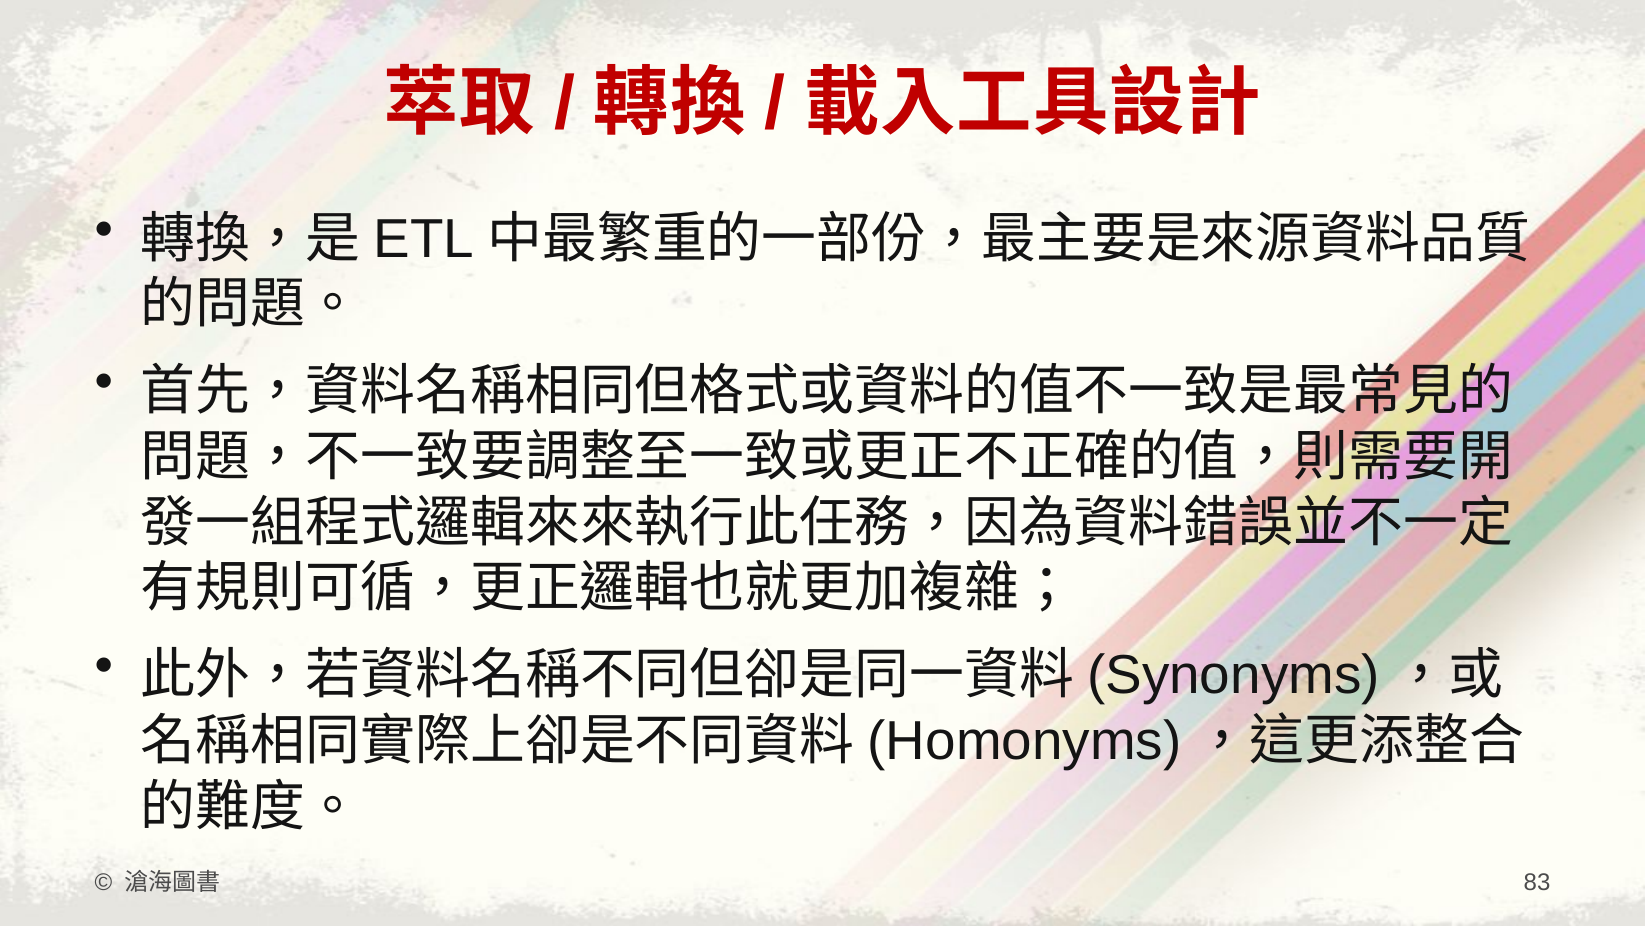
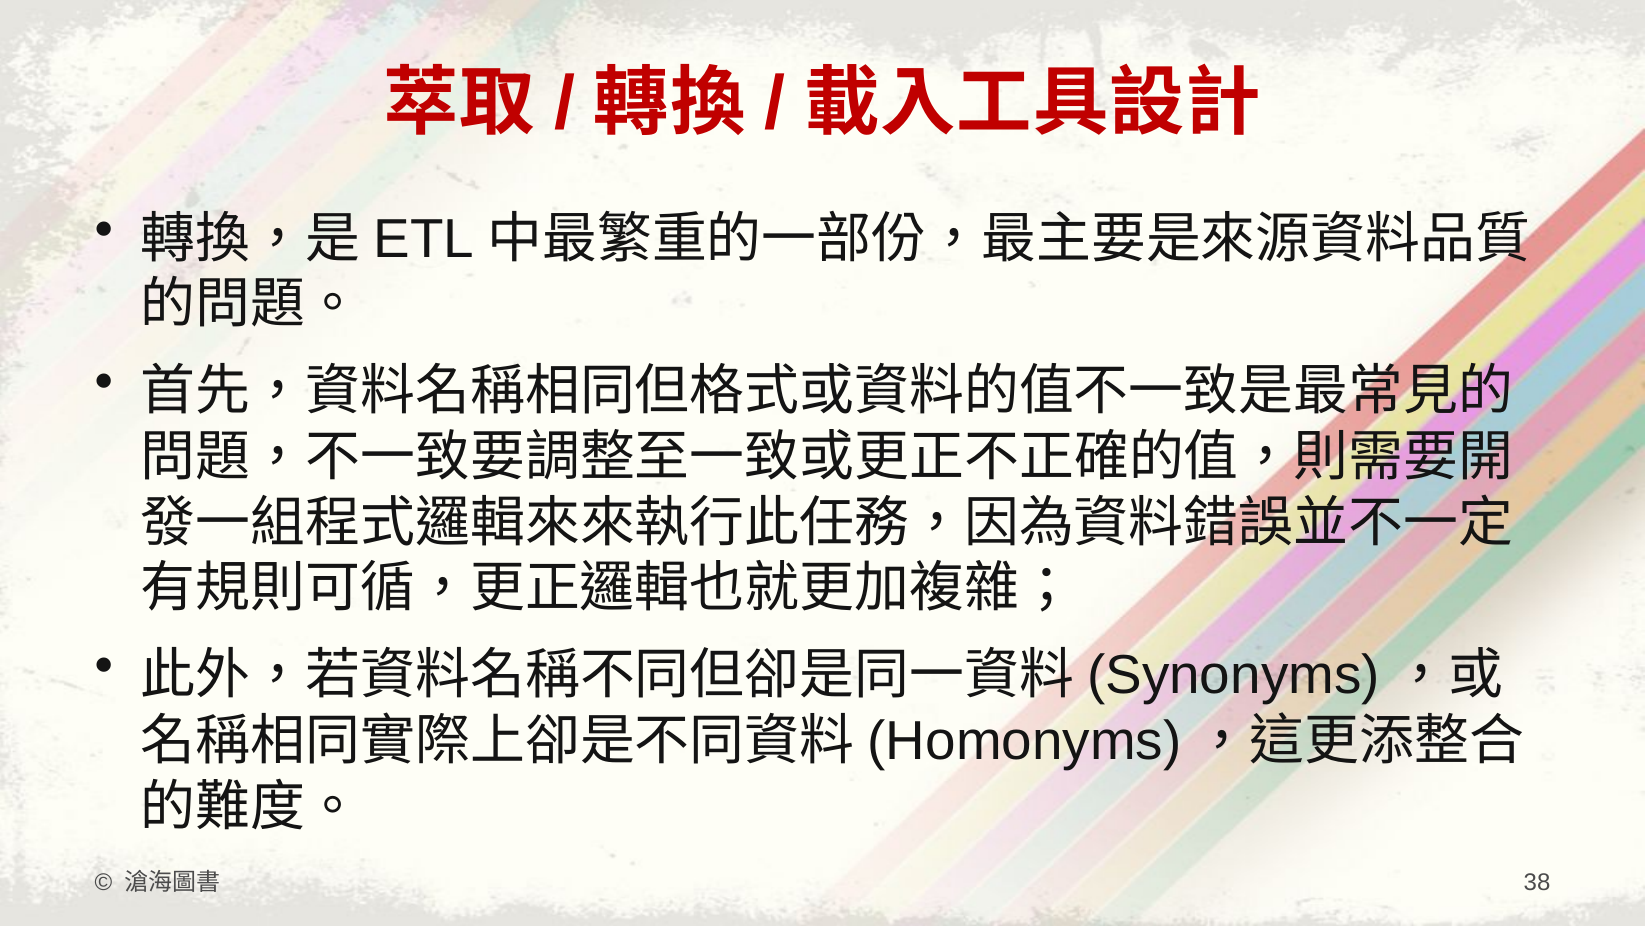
83: 83 -> 38
